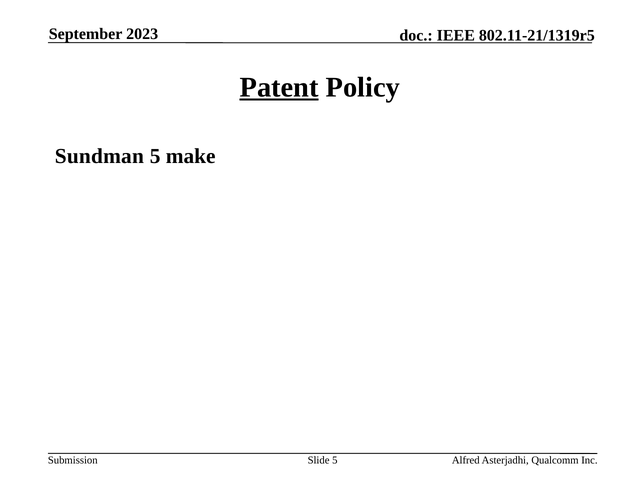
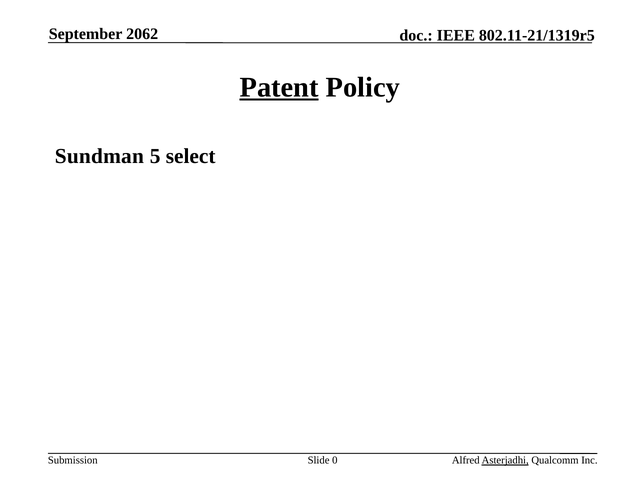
2023: 2023 -> 2062
make: make -> select
Slide 5: 5 -> 0
Asterjadhi underline: none -> present
